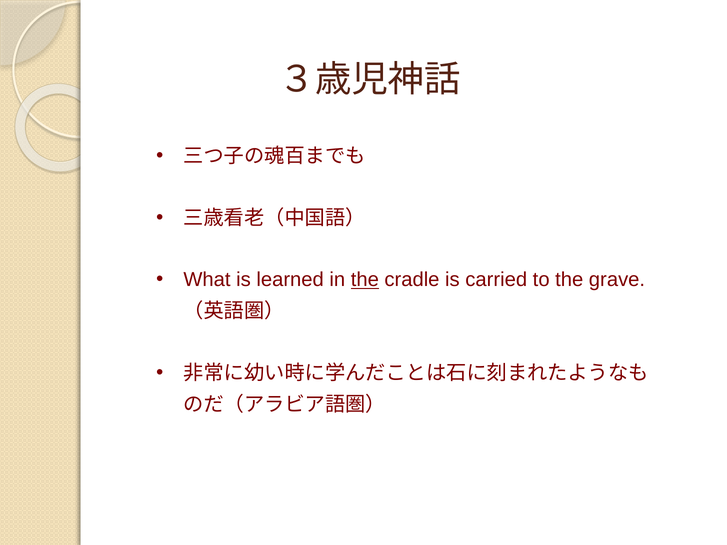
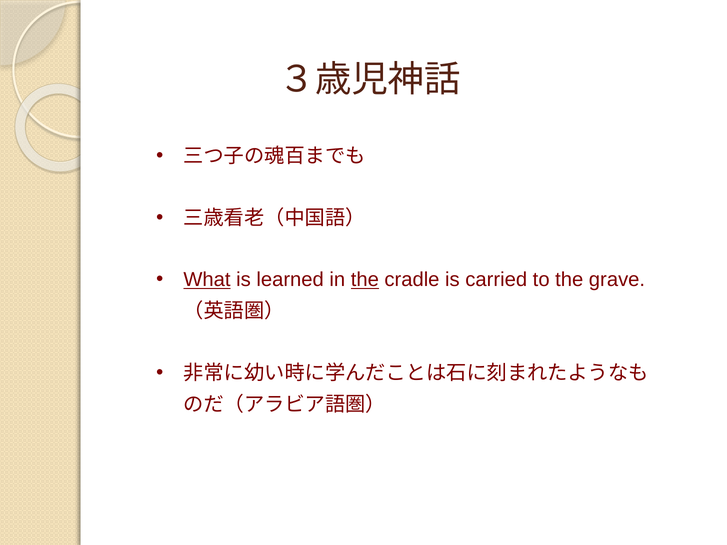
What underline: none -> present
